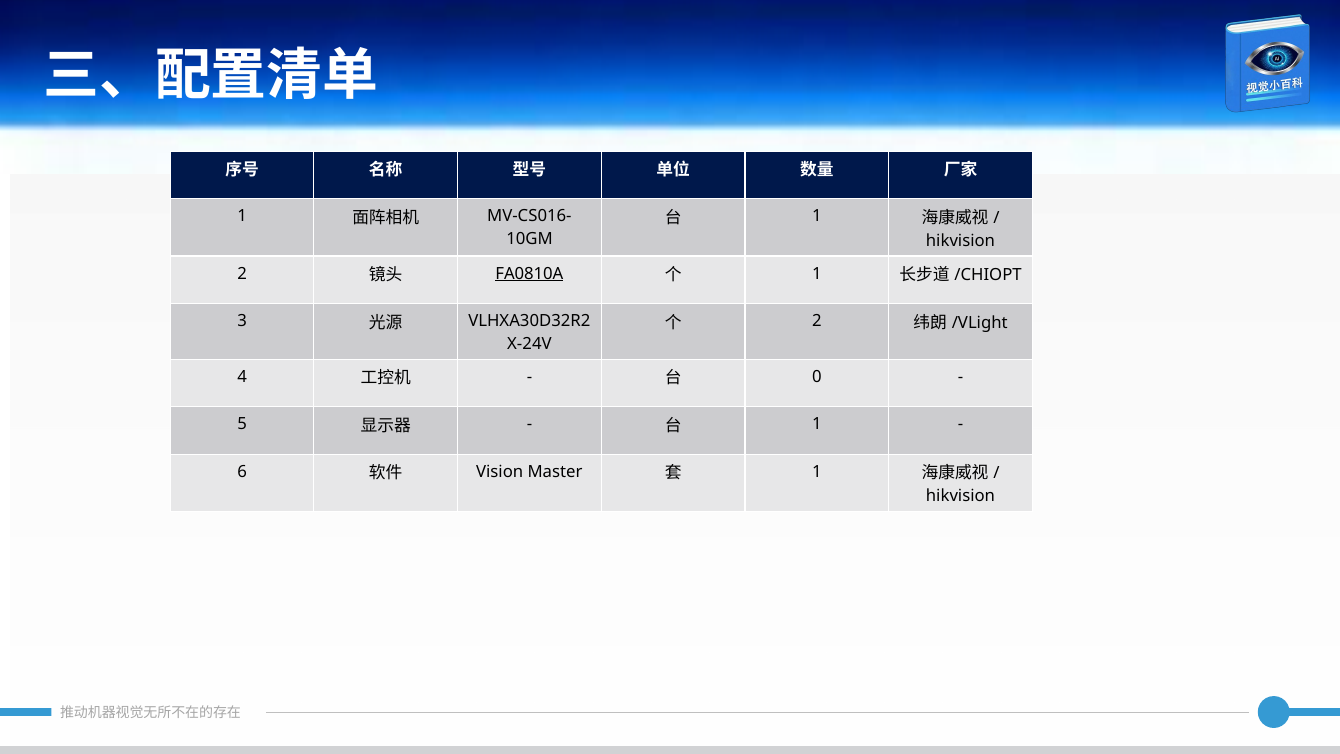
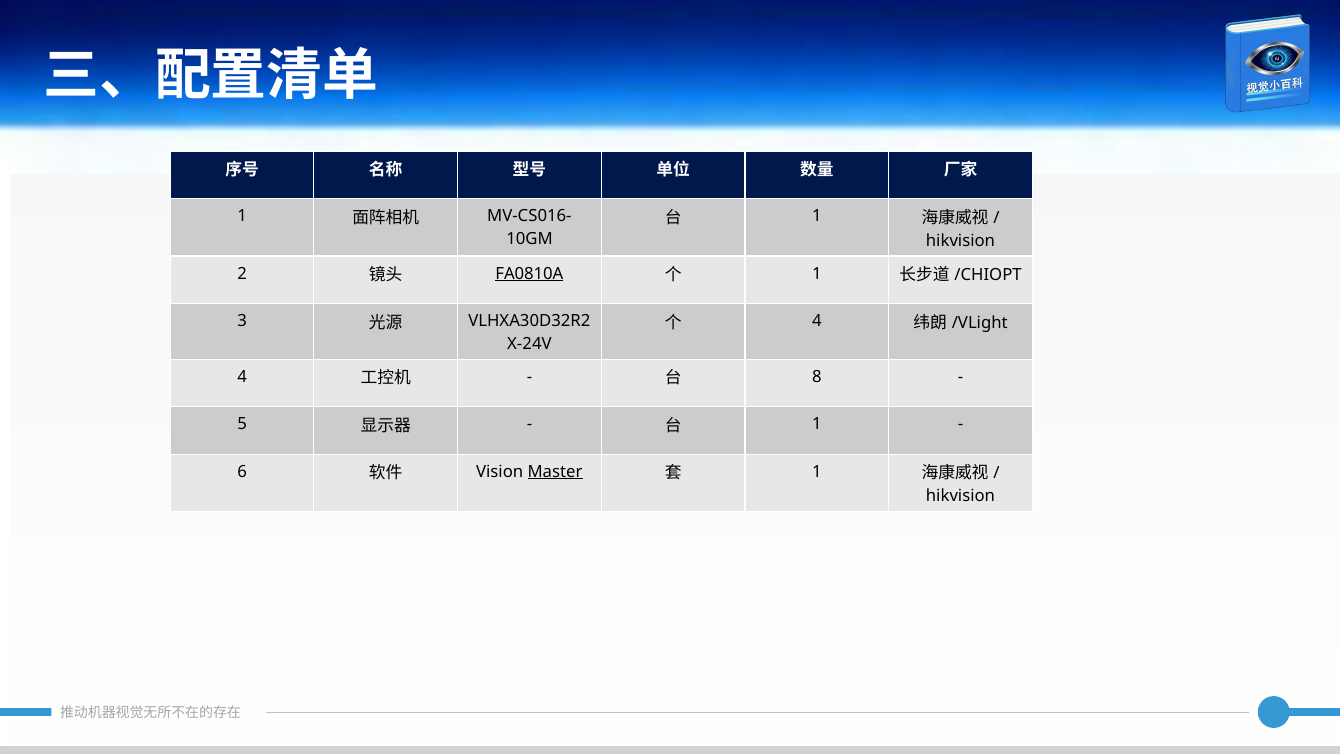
2 at (817, 321): 2 -> 4
0: 0 -> 8
Master underline: none -> present
